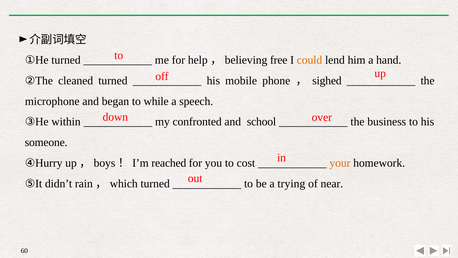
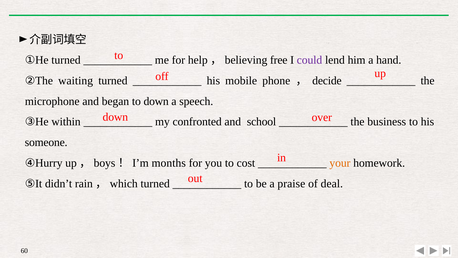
could colour: orange -> purple
cleaned: cleaned -> waiting
sighed: sighed -> decide
to while: while -> down
reached: reached -> months
trying: trying -> praise
near: near -> deal
